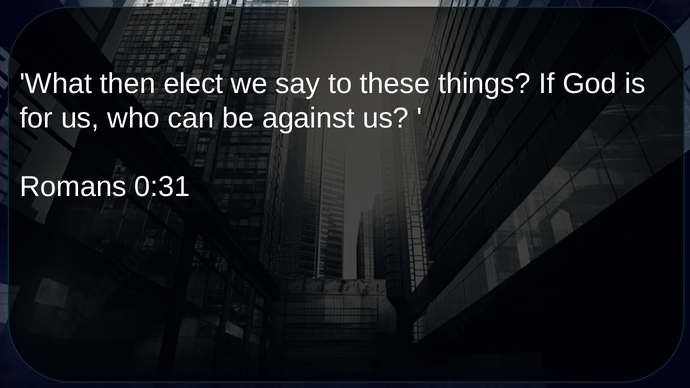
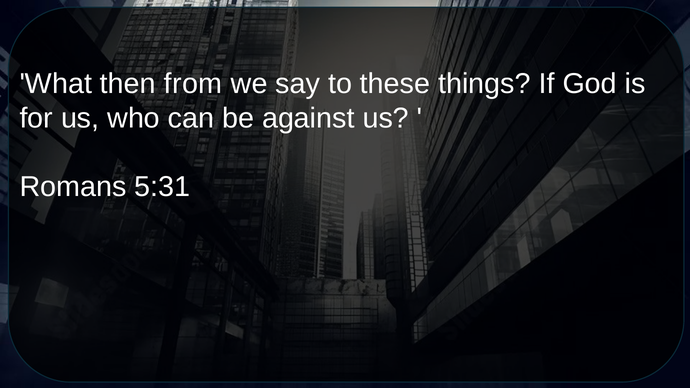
elect: elect -> from
0:31: 0:31 -> 5:31
